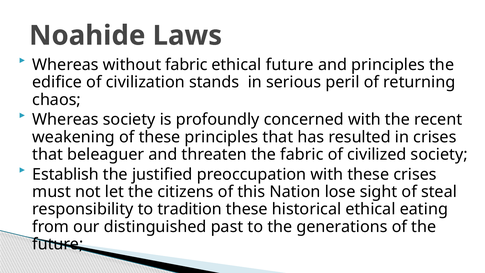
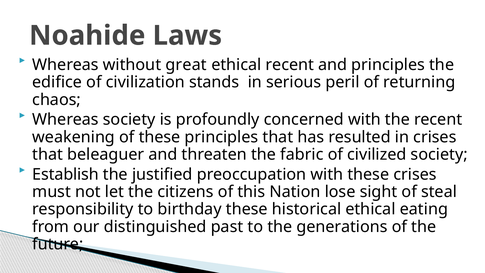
without fabric: fabric -> great
ethical future: future -> recent
tradition: tradition -> birthday
